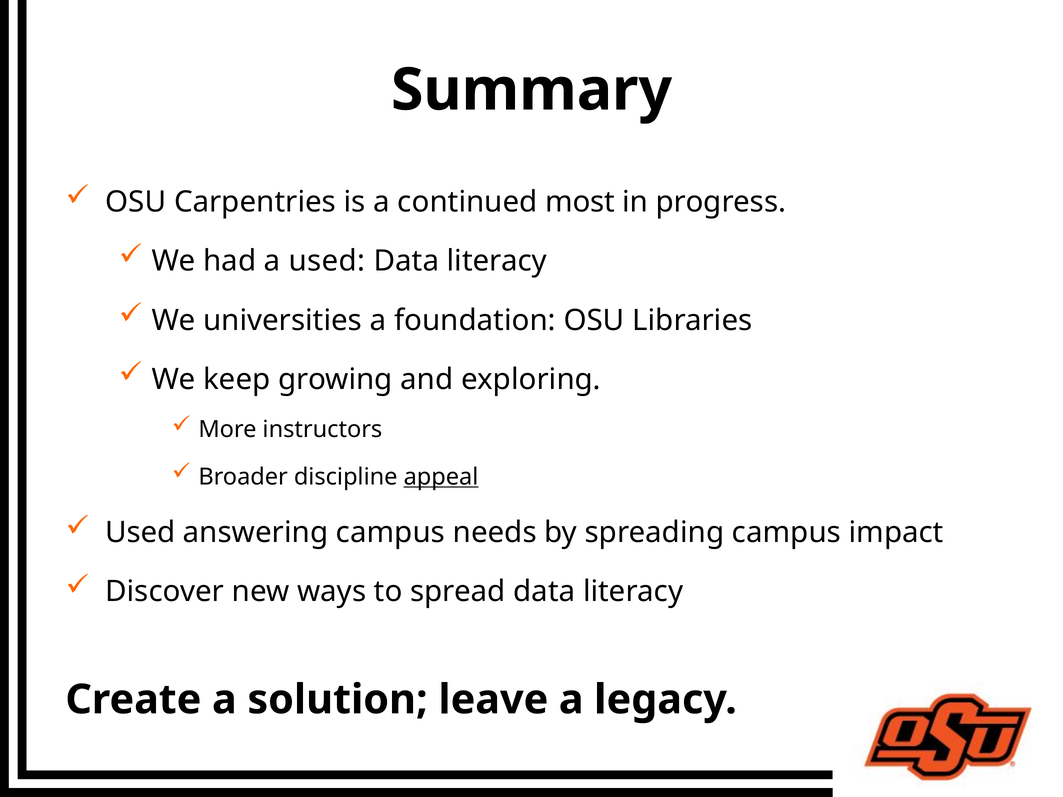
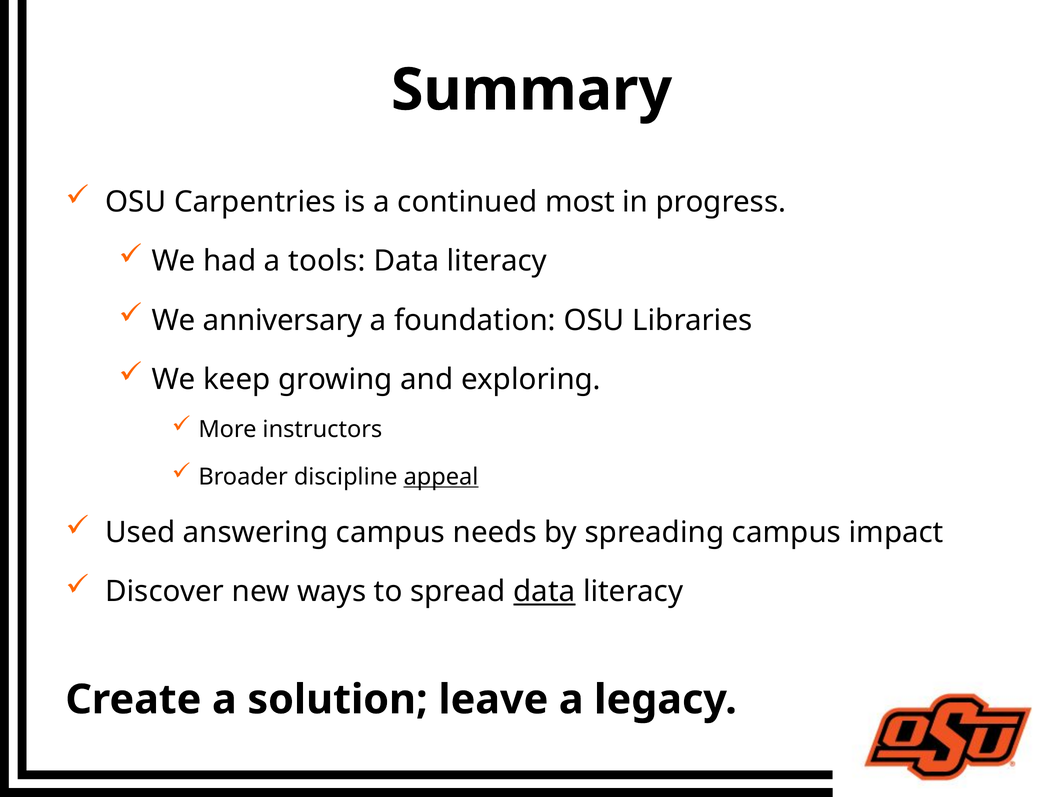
a used: used -> tools
universities: universities -> anniversary
data at (544, 592) underline: none -> present
